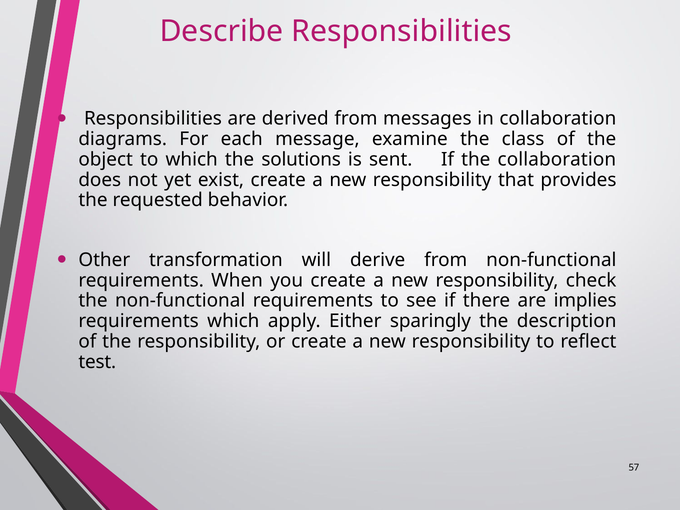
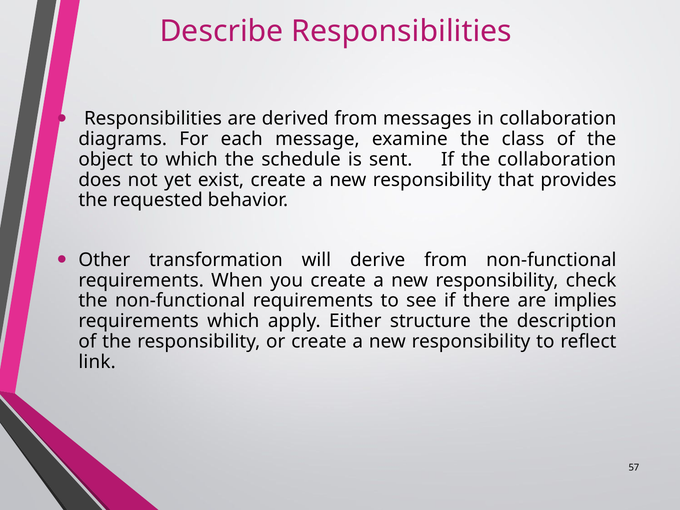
solutions: solutions -> schedule
sparingly: sparingly -> structure
test: test -> link
